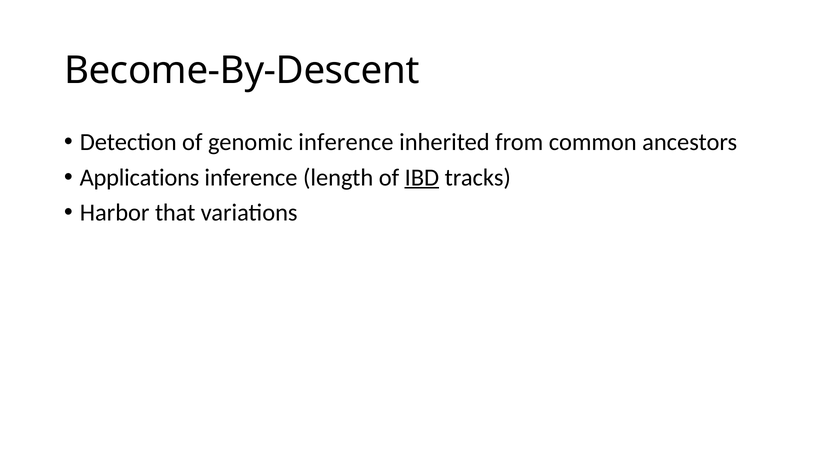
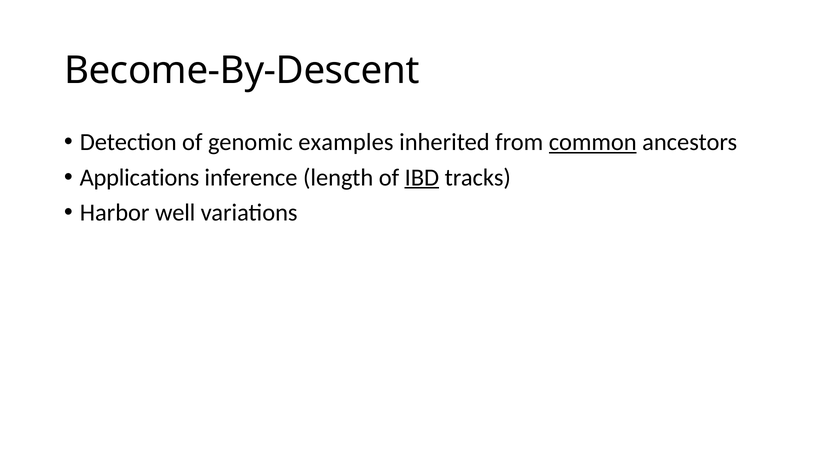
genomic inference: inference -> examples
common underline: none -> present
that: that -> well
